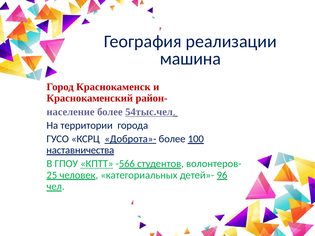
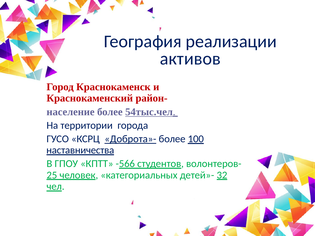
машина: машина -> активов
КПТТ underline: present -> none
96: 96 -> 32
